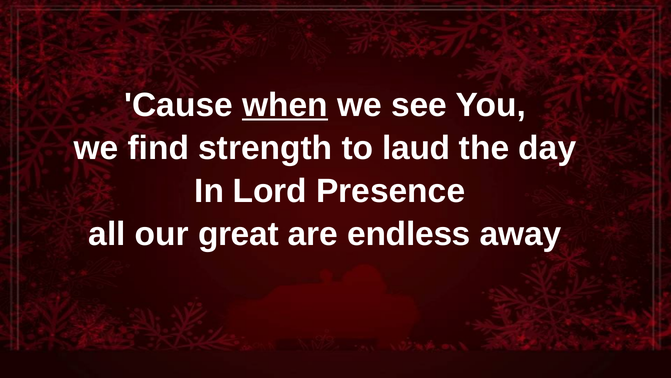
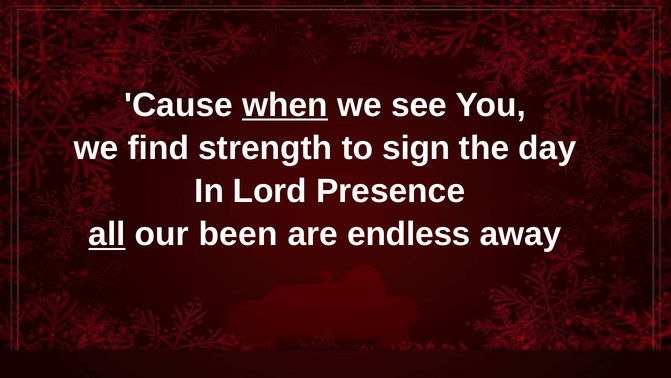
laud: laud -> sign
all underline: none -> present
great: great -> been
